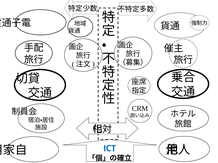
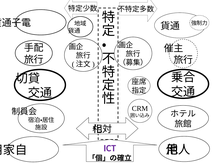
ICT colour: blue -> purple
